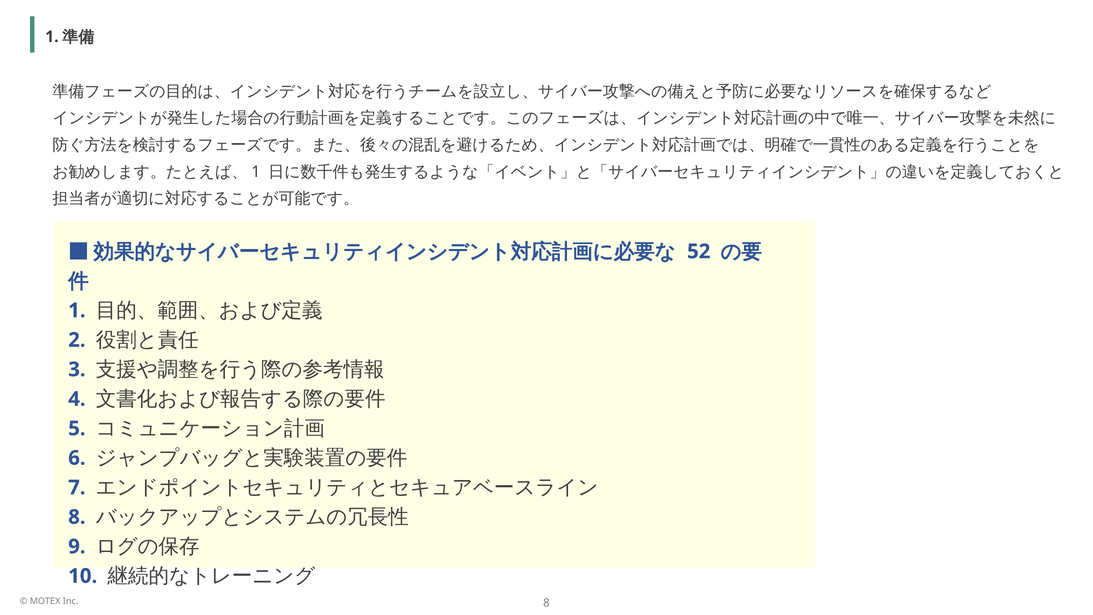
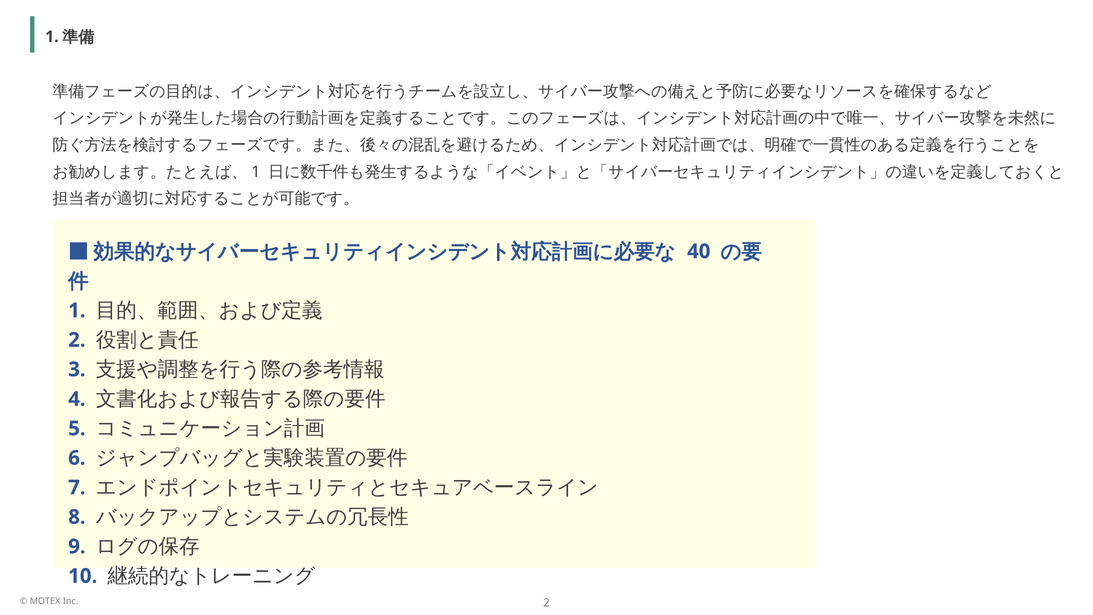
52: 52 -> 40
8 at (546, 603): 8 -> 2
